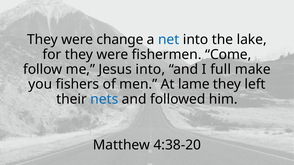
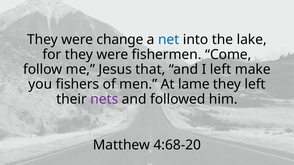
Jesus into: into -> that
I full: full -> left
nets colour: blue -> purple
4:38-20: 4:38-20 -> 4:68-20
